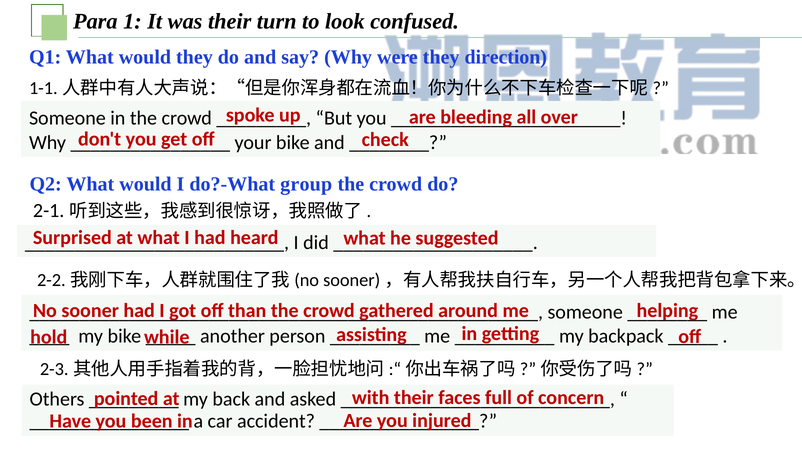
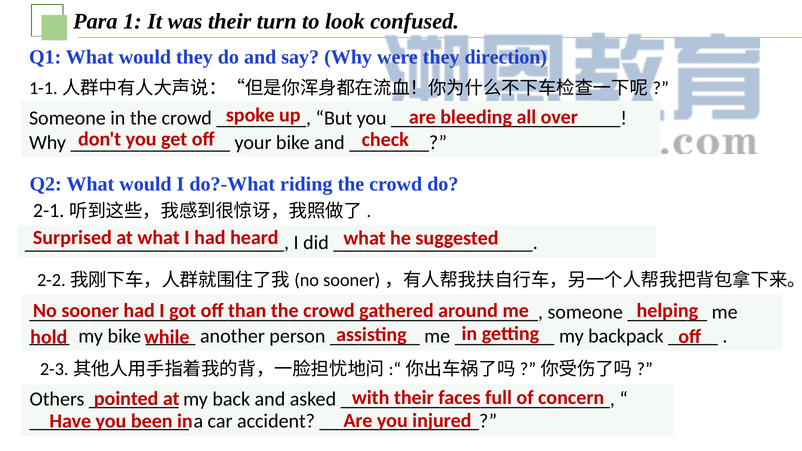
group: group -> riding
